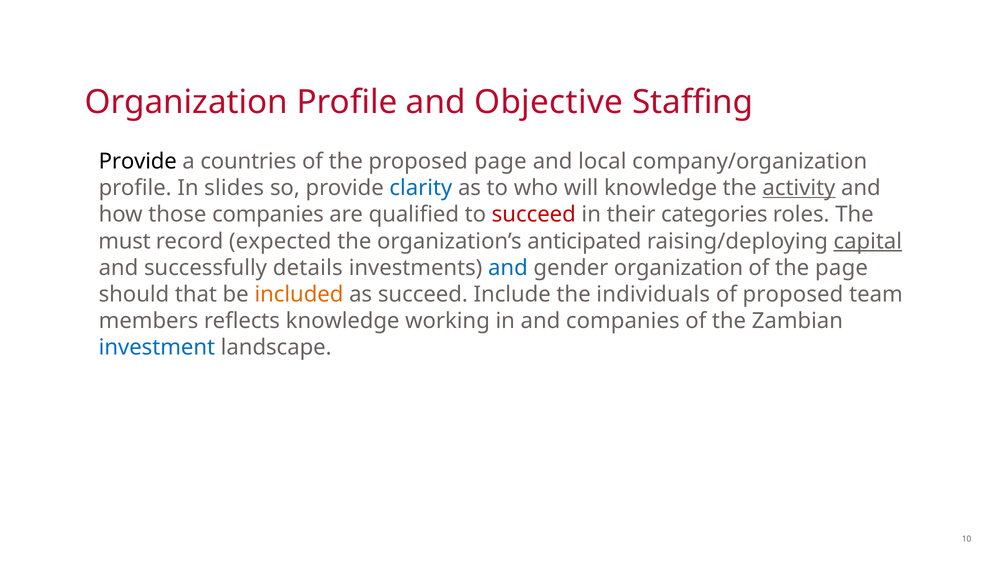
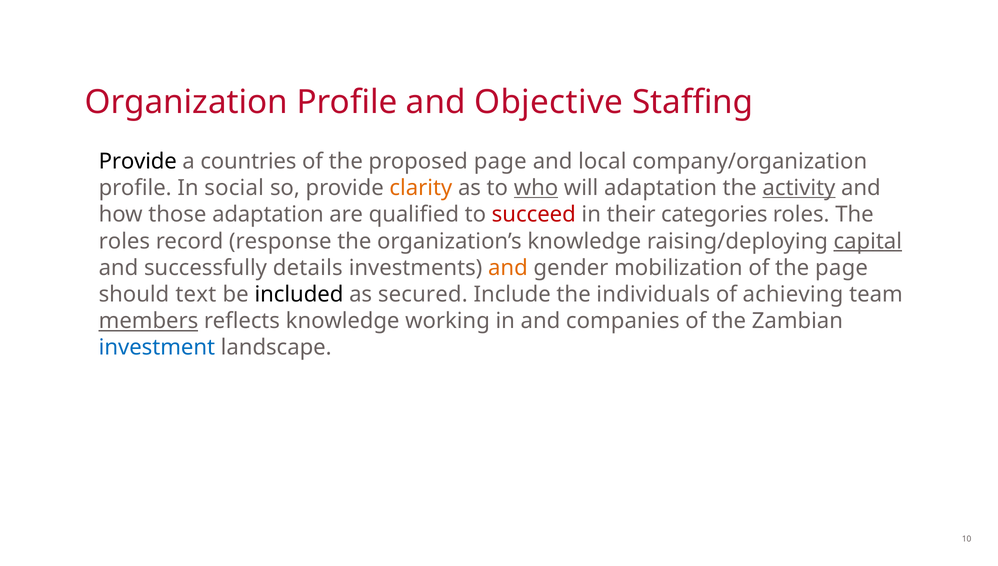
slides: slides -> social
clarity colour: blue -> orange
who underline: none -> present
will knowledge: knowledge -> adaptation
those companies: companies -> adaptation
must at (125, 241): must -> roles
expected: expected -> response
organization’s anticipated: anticipated -> knowledge
and at (508, 268) colour: blue -> orange
gender organization: organization -> mobilization
that: that -> text
included colour: orange -> black
as succeed: succeed -> secured
of proposed: proposed -> achieving
members underline: none -> present
